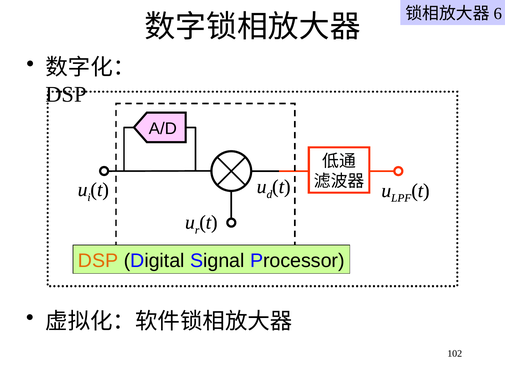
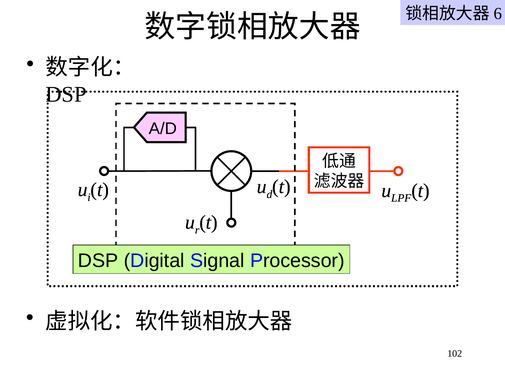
DSP at (98, 261) colour: orange -> black
